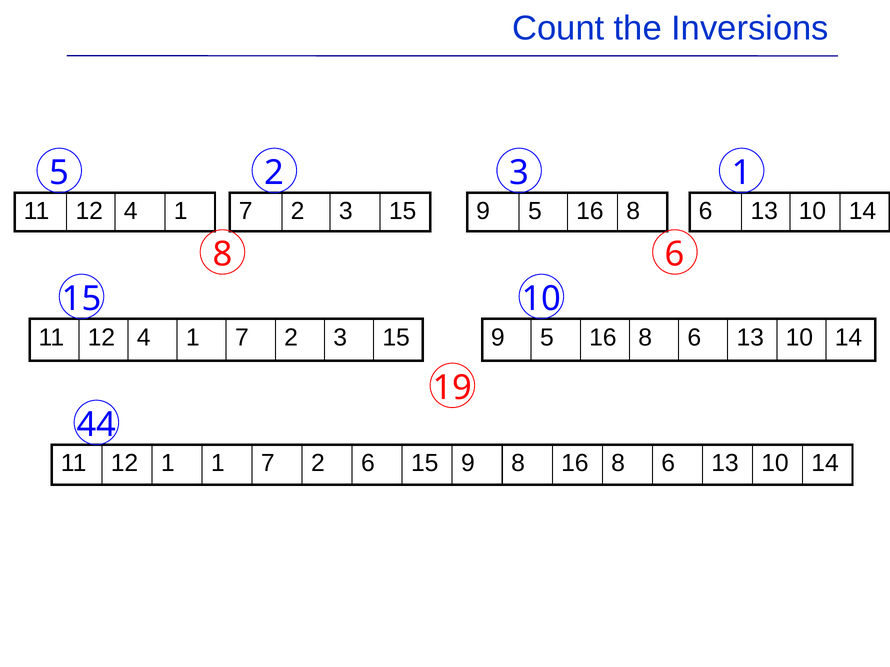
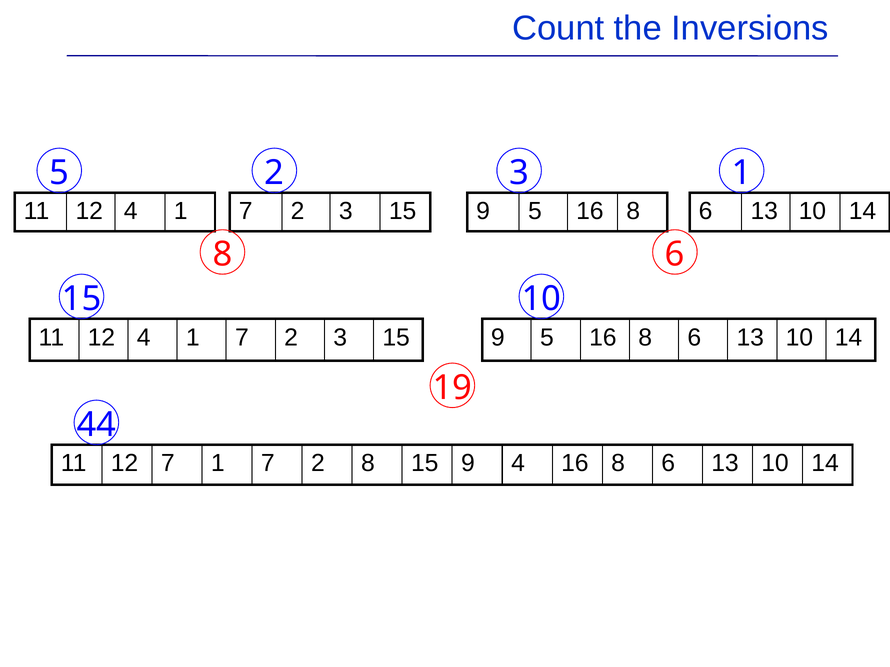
12 1: 1 -> 7
2 6: 6 -> 8
9 8: 8 -> 4
